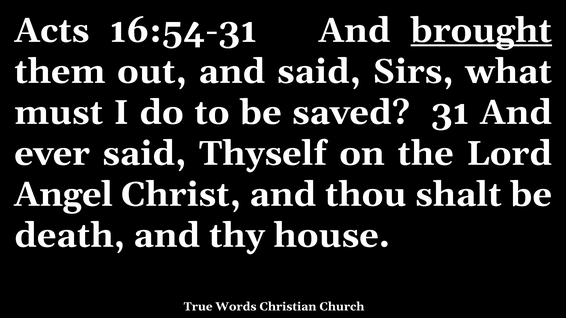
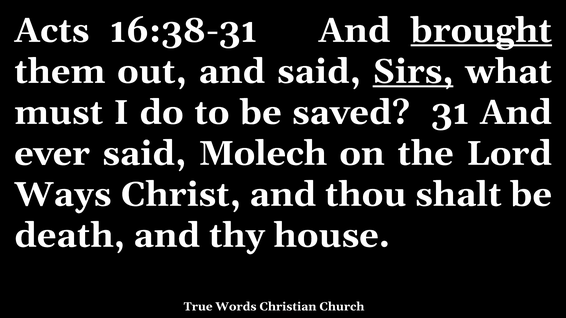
16:54-31: 16:54-31 -> 16:38-31
Sirs underline: none -> present
Thyself: Thyself -> Molech
Angel: Angel -> Ways
